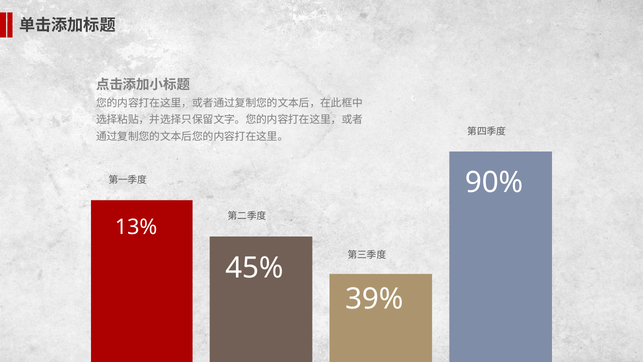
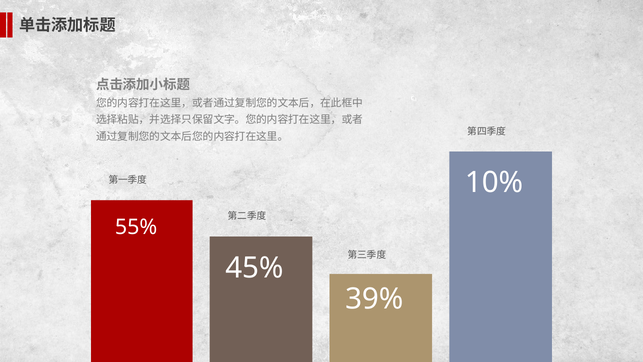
90%: 90% -> 10%
13%: 13% -> 55%
